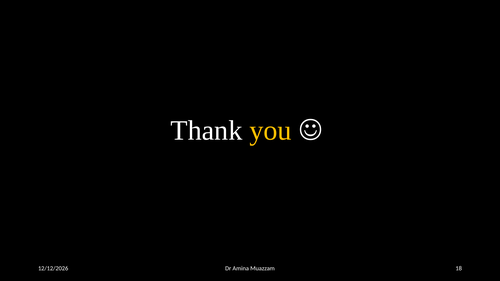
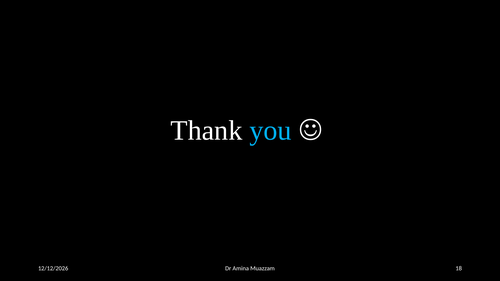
you colour: yellow -> light blue
